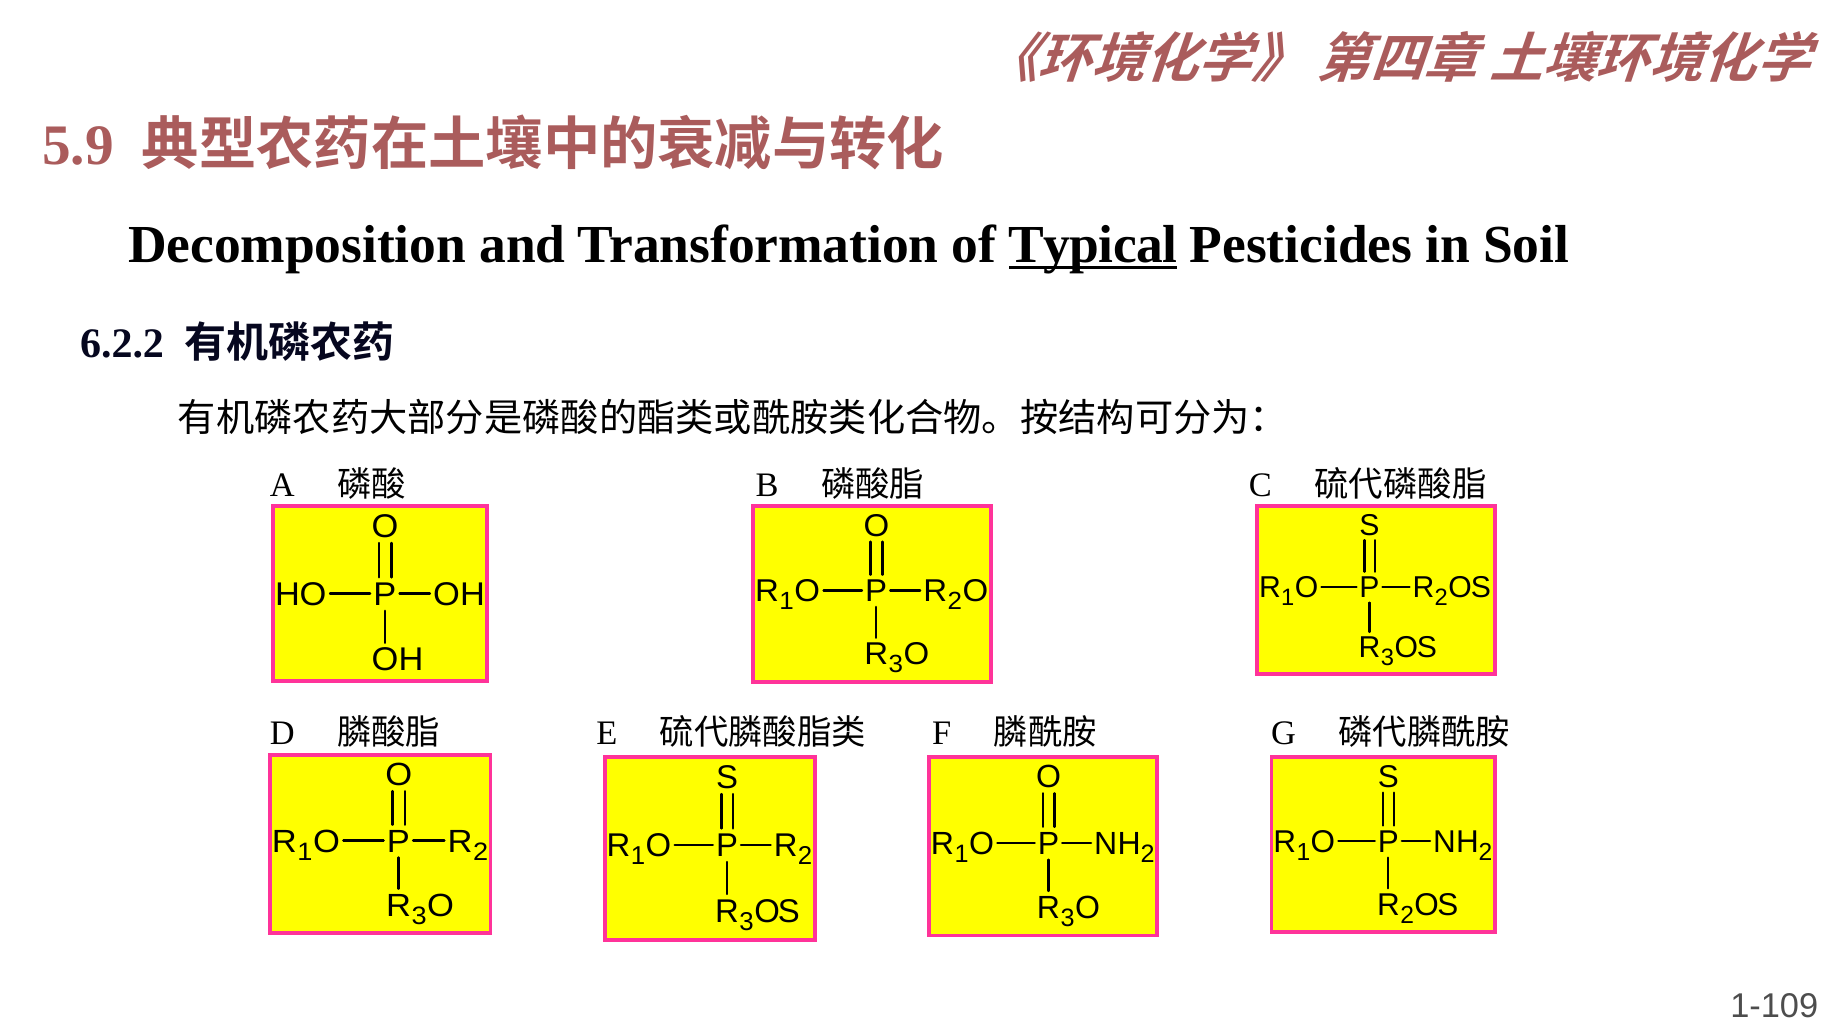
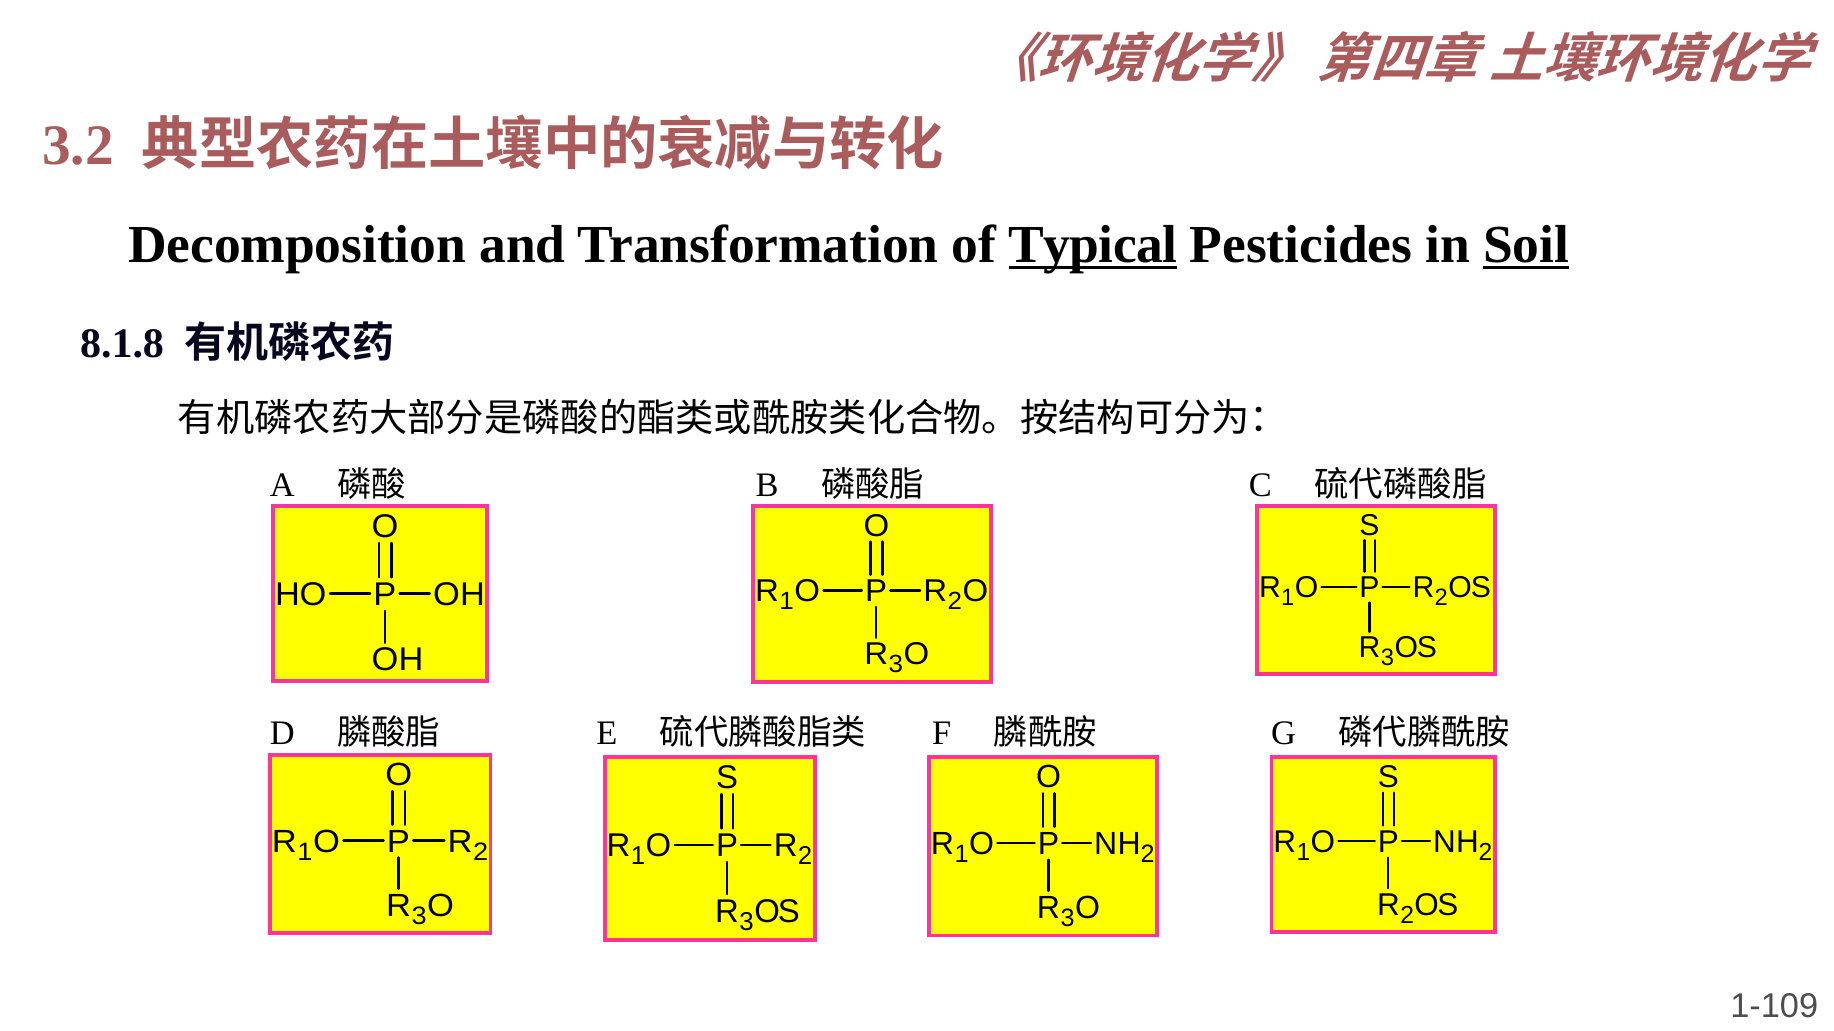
5.9: 5.9 -> 3.2
Soil underline: none -> present
6.2.2: 6.2.2 -> 8.1.8
